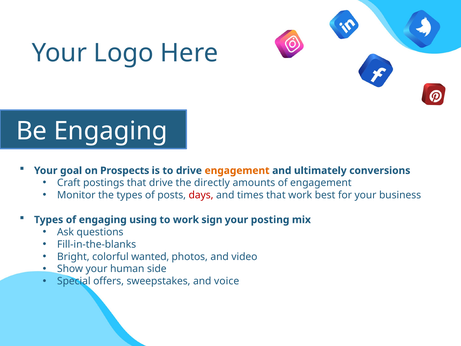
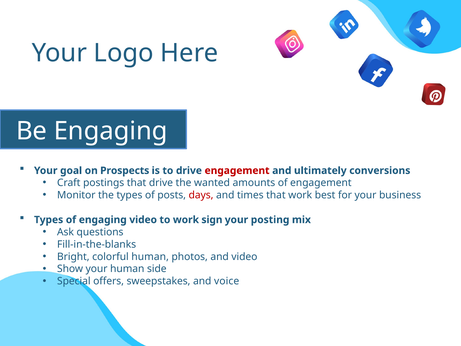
engagement at (237, 170) colour: orange -> red
directly: directly -> wanted
engaging using: using -> video
colorful wanted: wanted -> human
